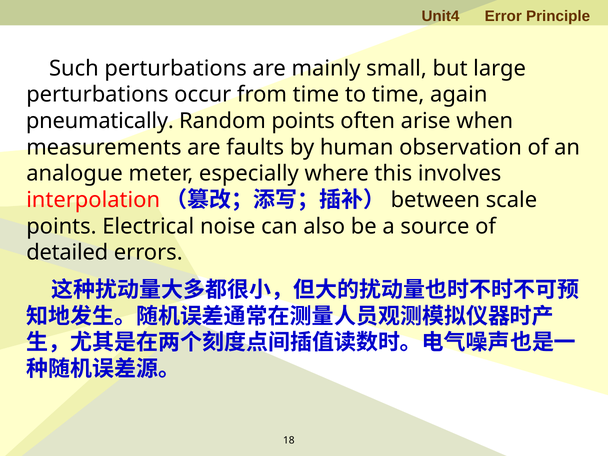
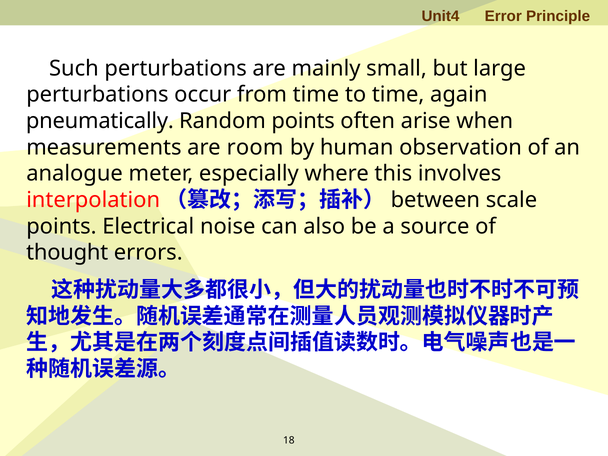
faults: faults -> room
detailed: detailed -> thought
